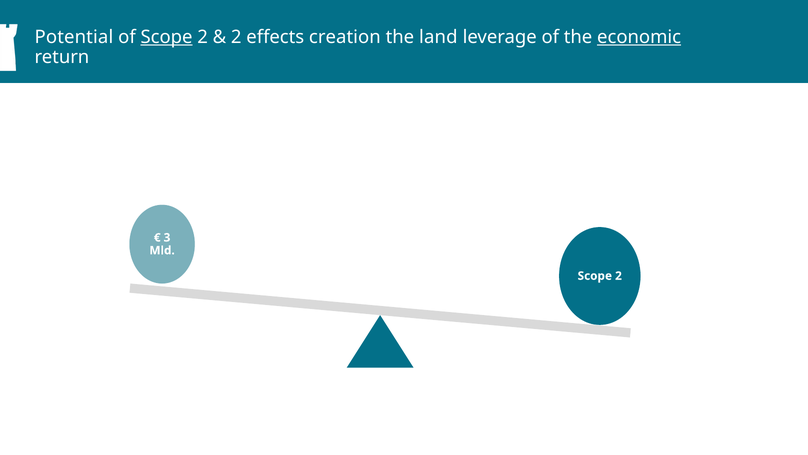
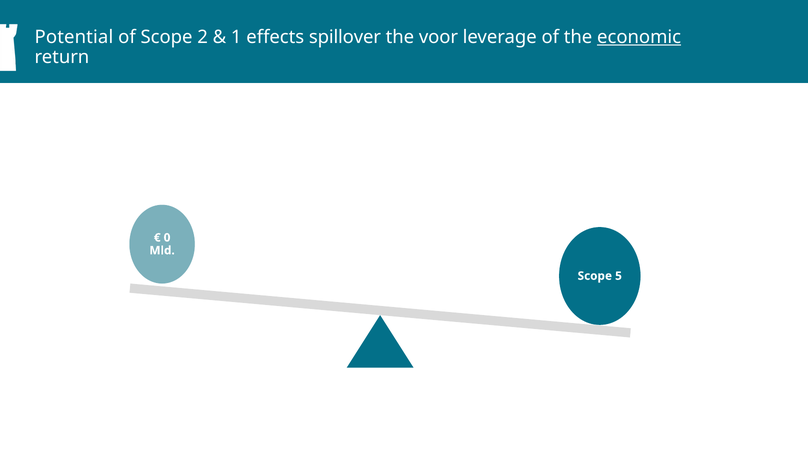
Scope at (167, 37) underline: present -> none
2 at (236, 37): 2 -> 1
creation: creation -> spillover
land: land -> voor
3: 3 -> 0
2 at (619, 276): 2 -> 5
